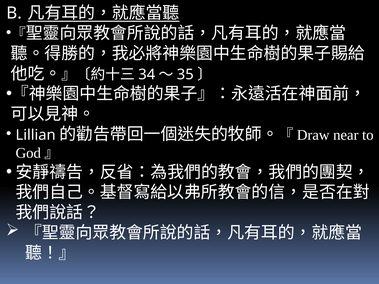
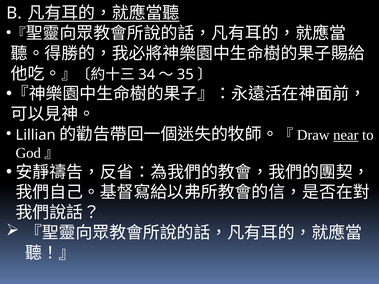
near underline: none -> present
